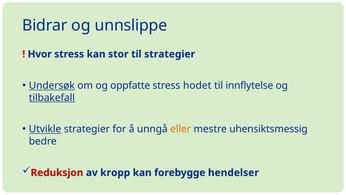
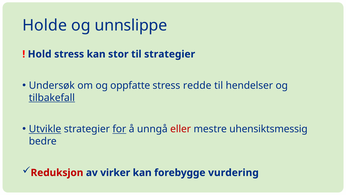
Bidrar: Bidrar -> Holde
Hvor: Hvor -> Hold
Undersøk underline: present -> none
hodet: hodet -> redde
innflytelse: innflytelse -> hendelser
for underline: none -> present
eller colour: orange -> red
kropp: kropp -> virker
hendelser: hendelser -> vurdering
